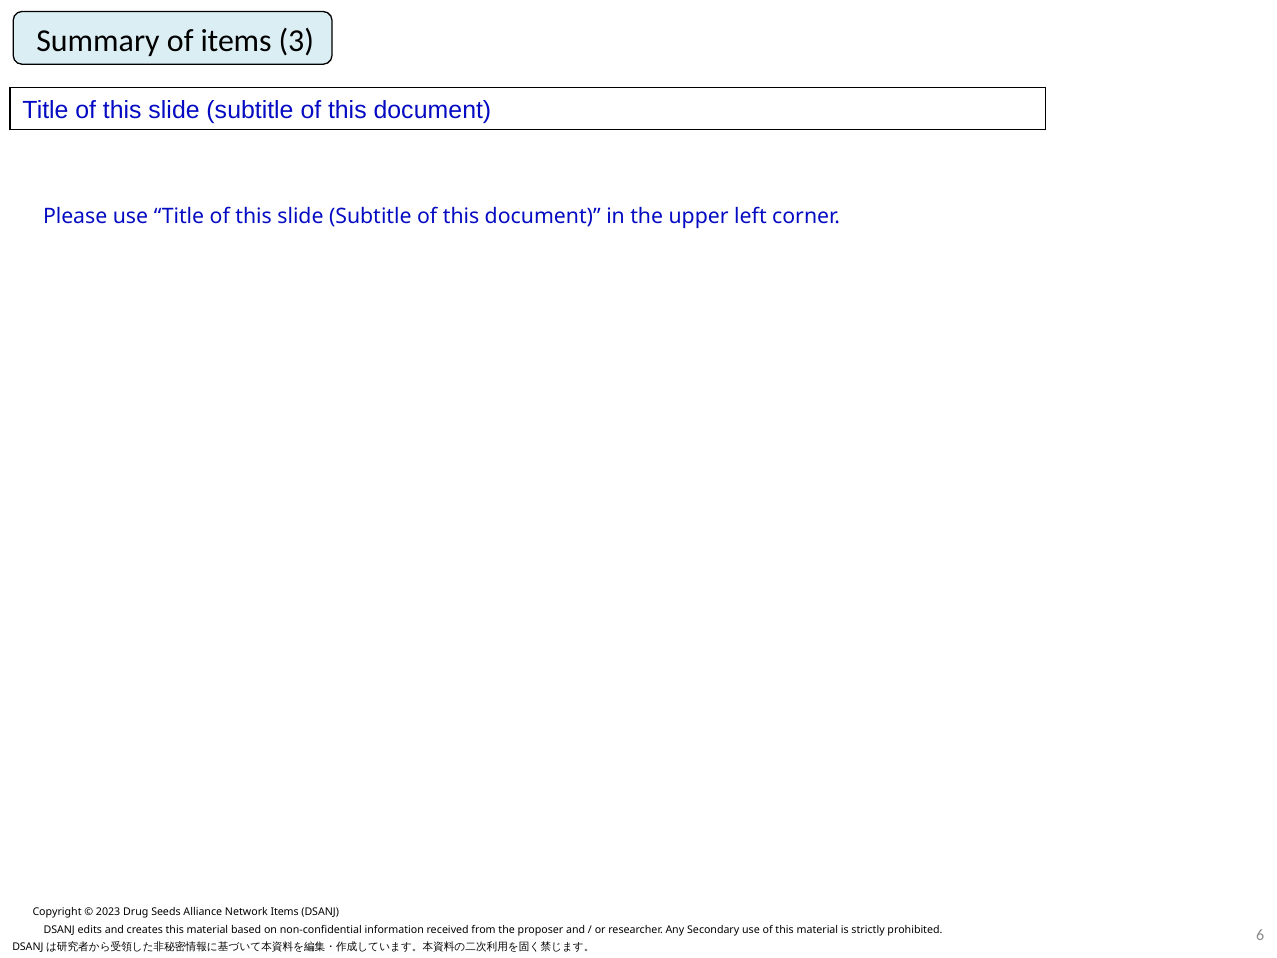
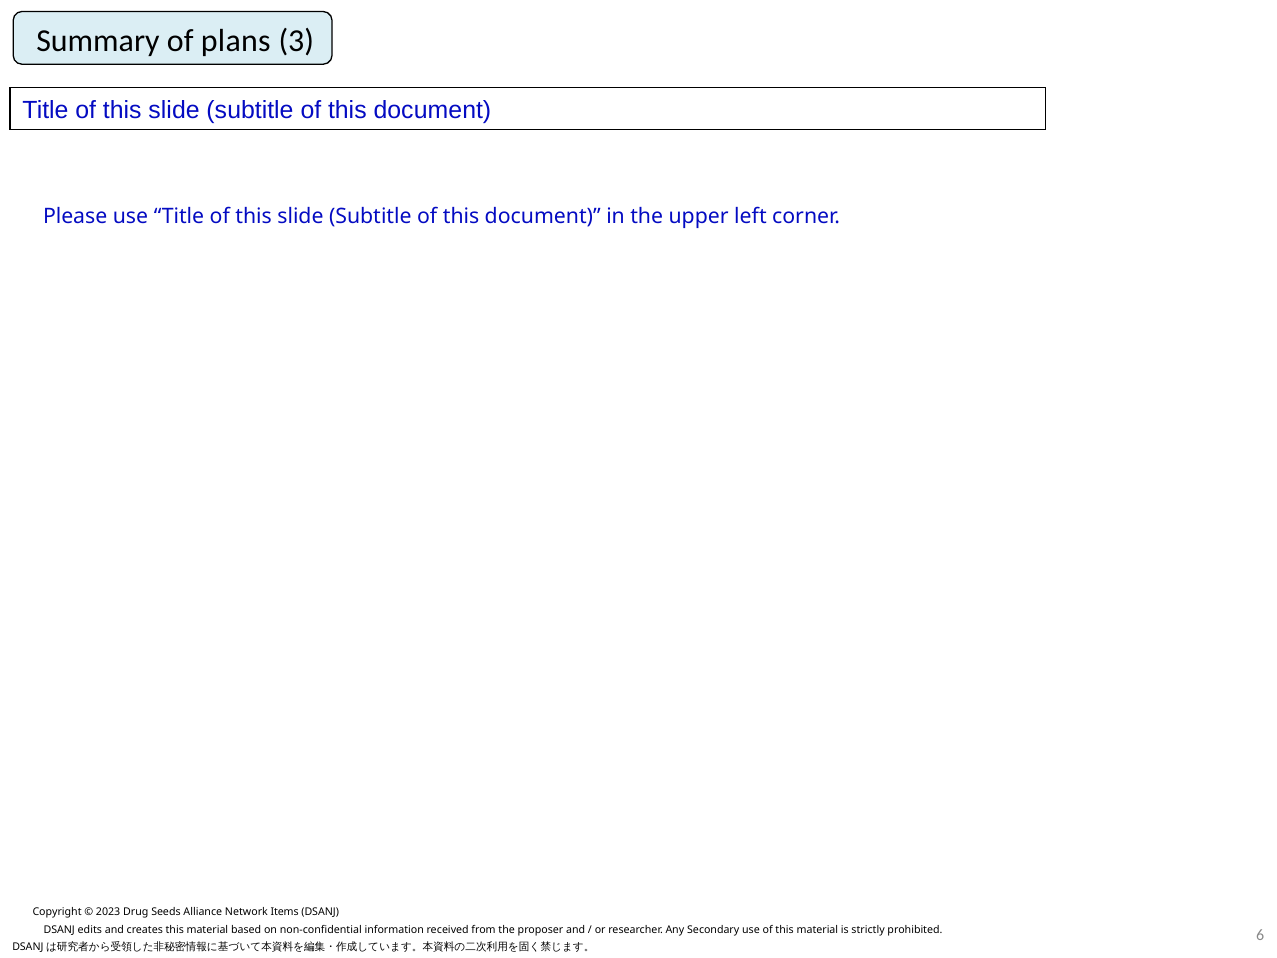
of items: items -> plans
